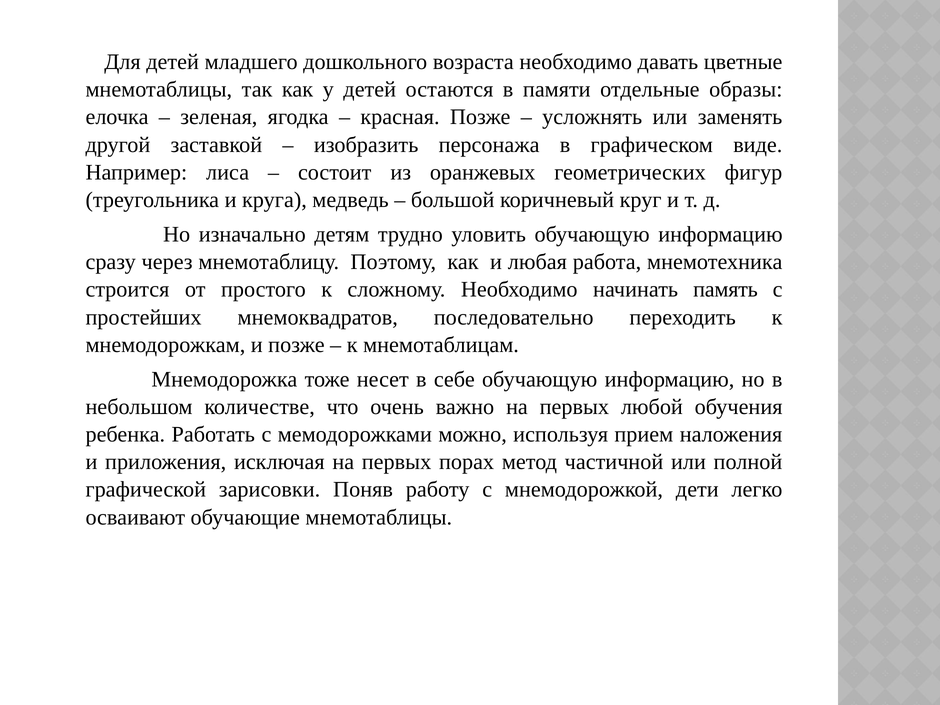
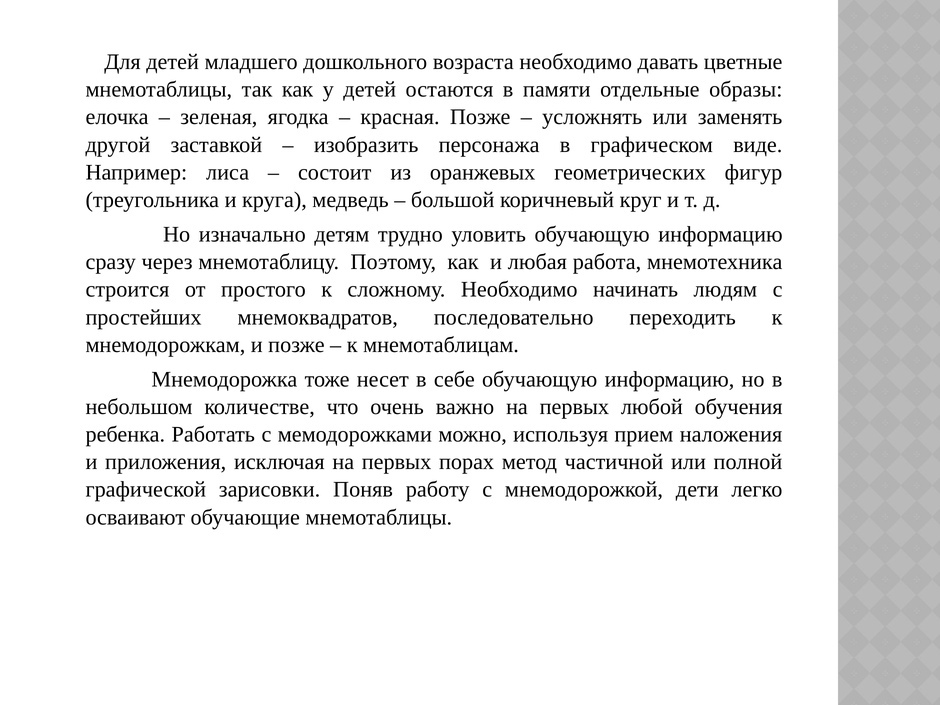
память: память -> людям
